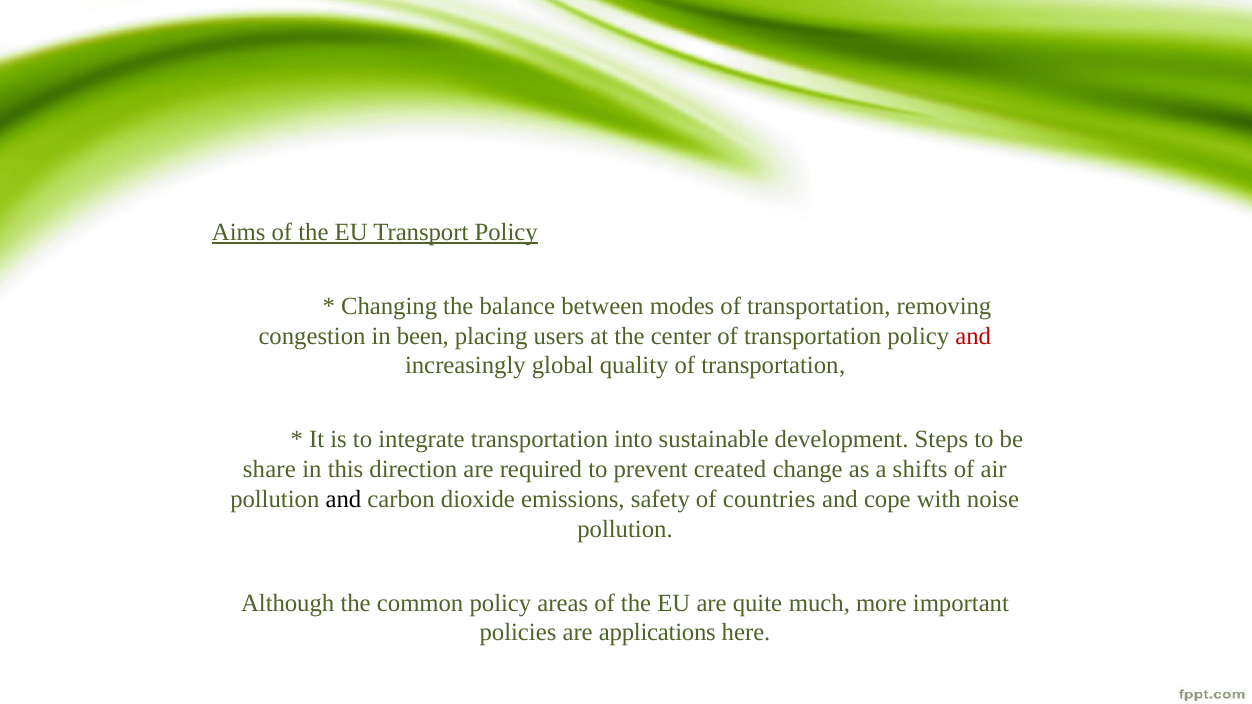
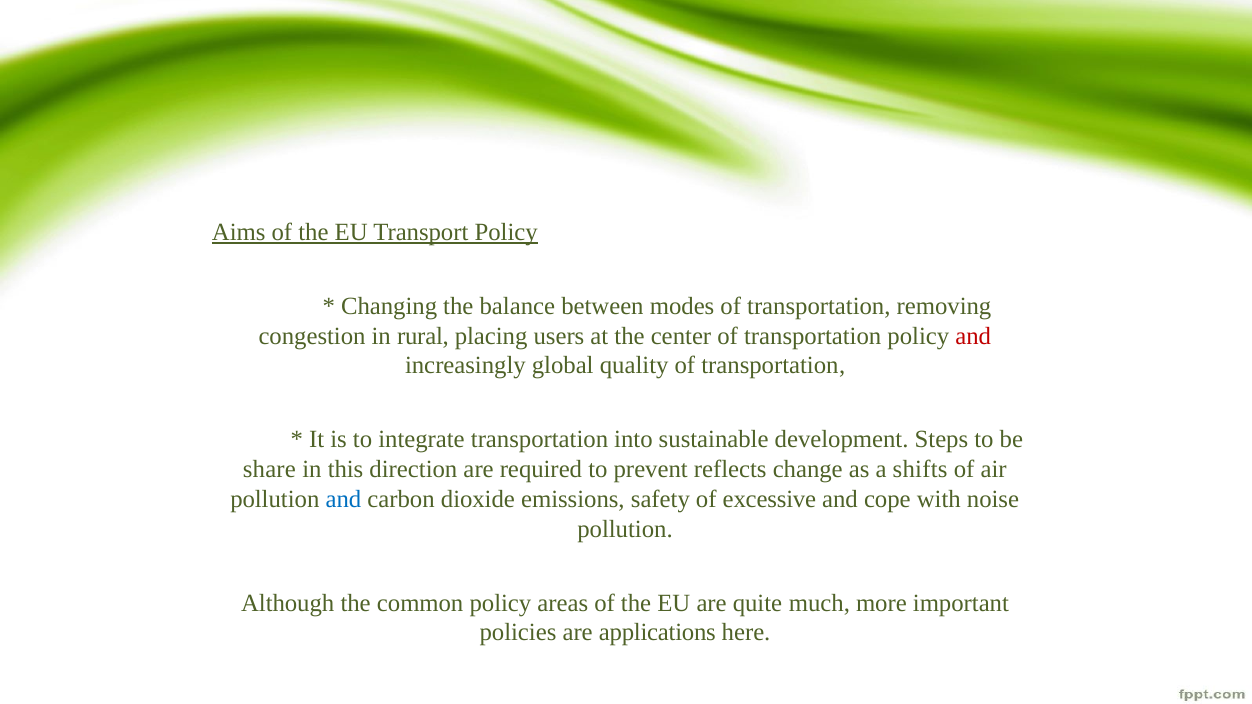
been: been -> rural
created: created -> reflects
and at (343, 499) colour: black -> blue
countries: countries -> excessive
